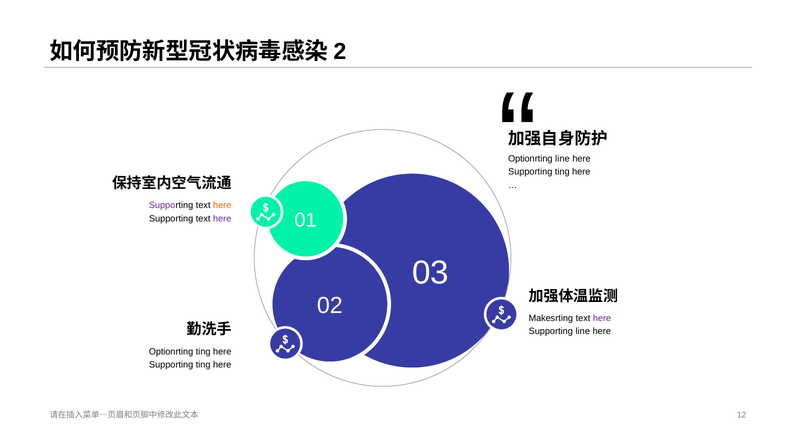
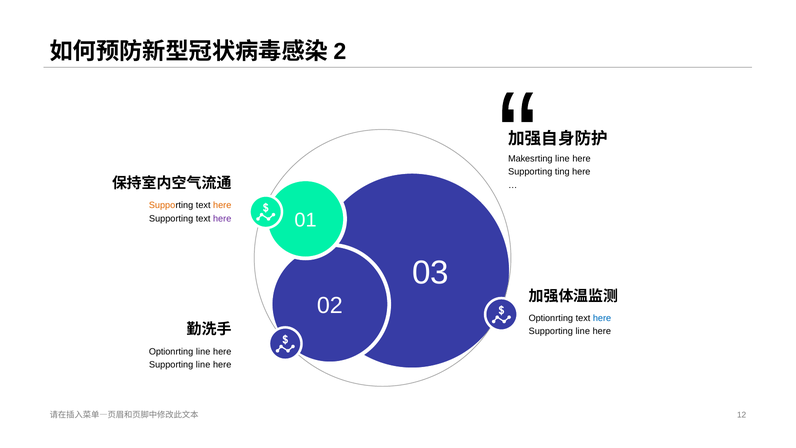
Option at (521, 159): Option -> Makes
Suppo colour: purple -> orange
Makes at (542, 318): Makes -> Option
here at (602, 318) colour: purple -> blue
ting at (203, 351): ting -> line
ting at (203, 365): ting -> line
